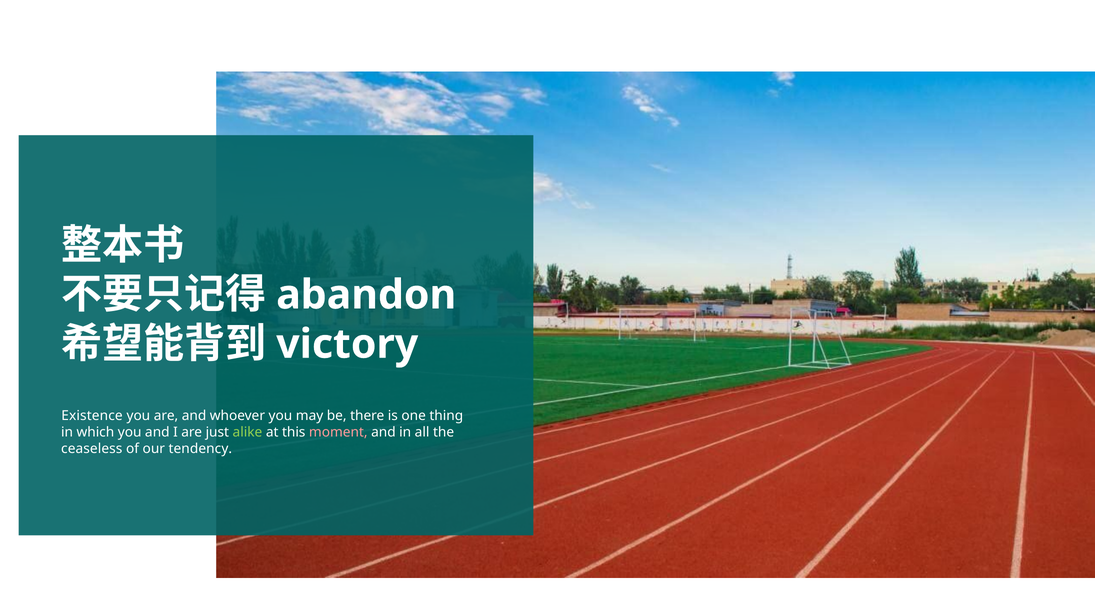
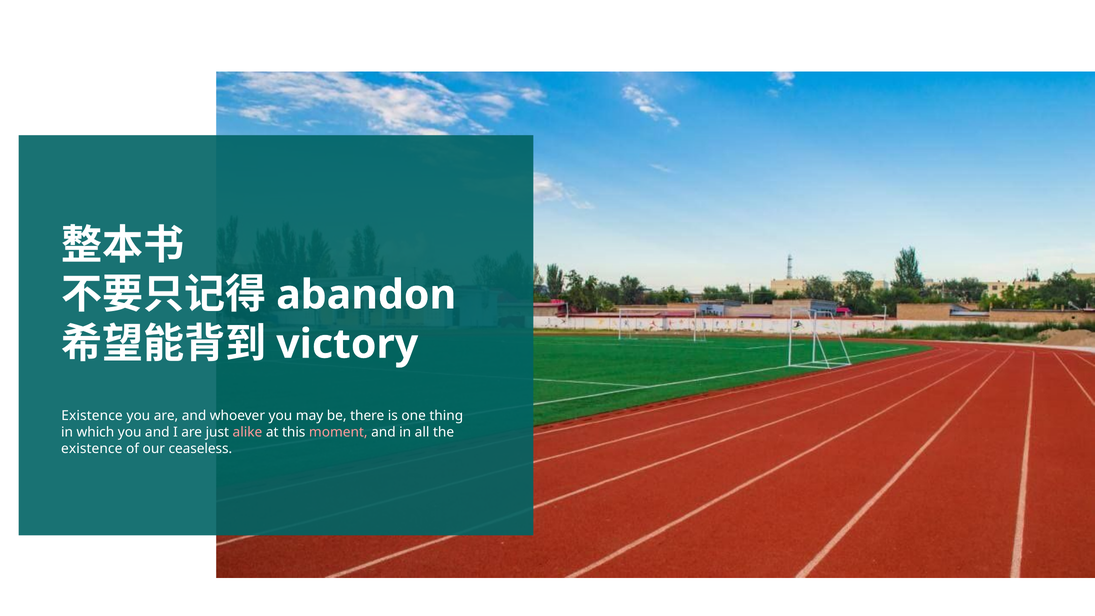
alike colour: light green -> pink
ceaseless at (92, 449): ceaseless -> existence
tendency: tendency -> ceaseless
